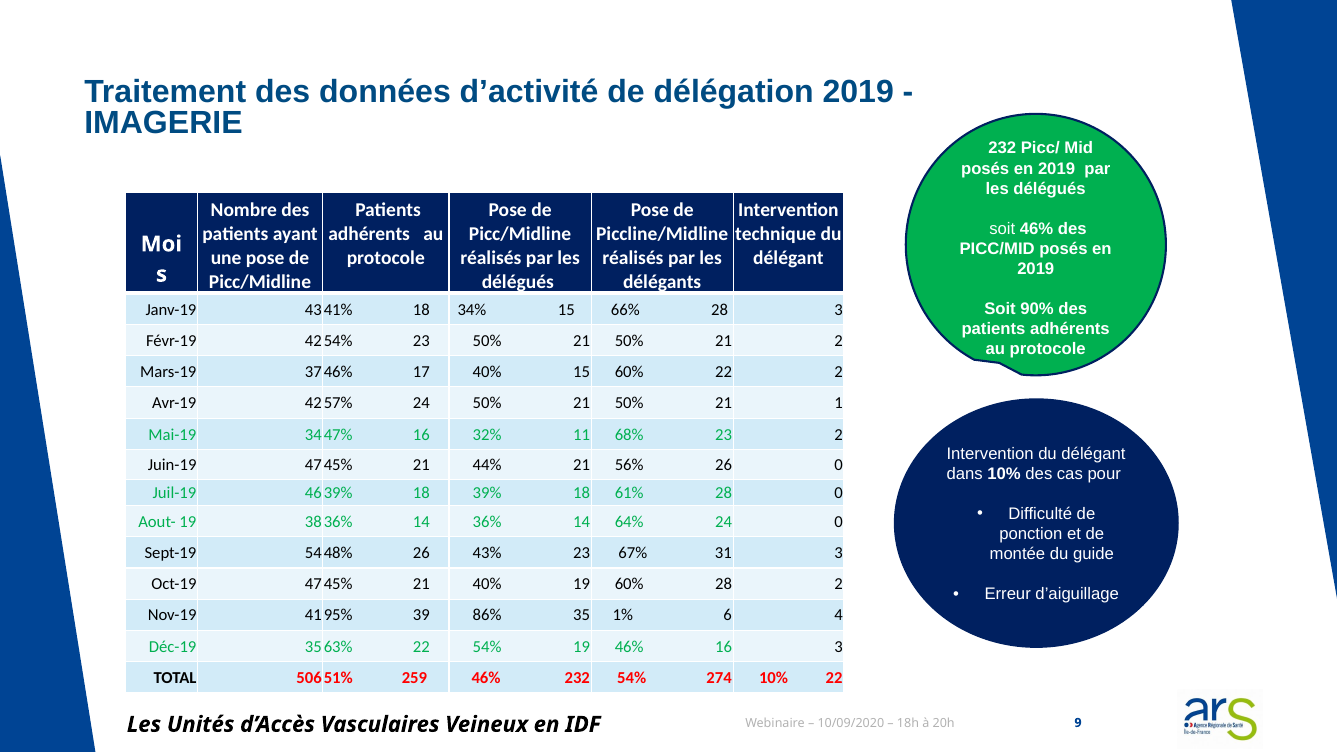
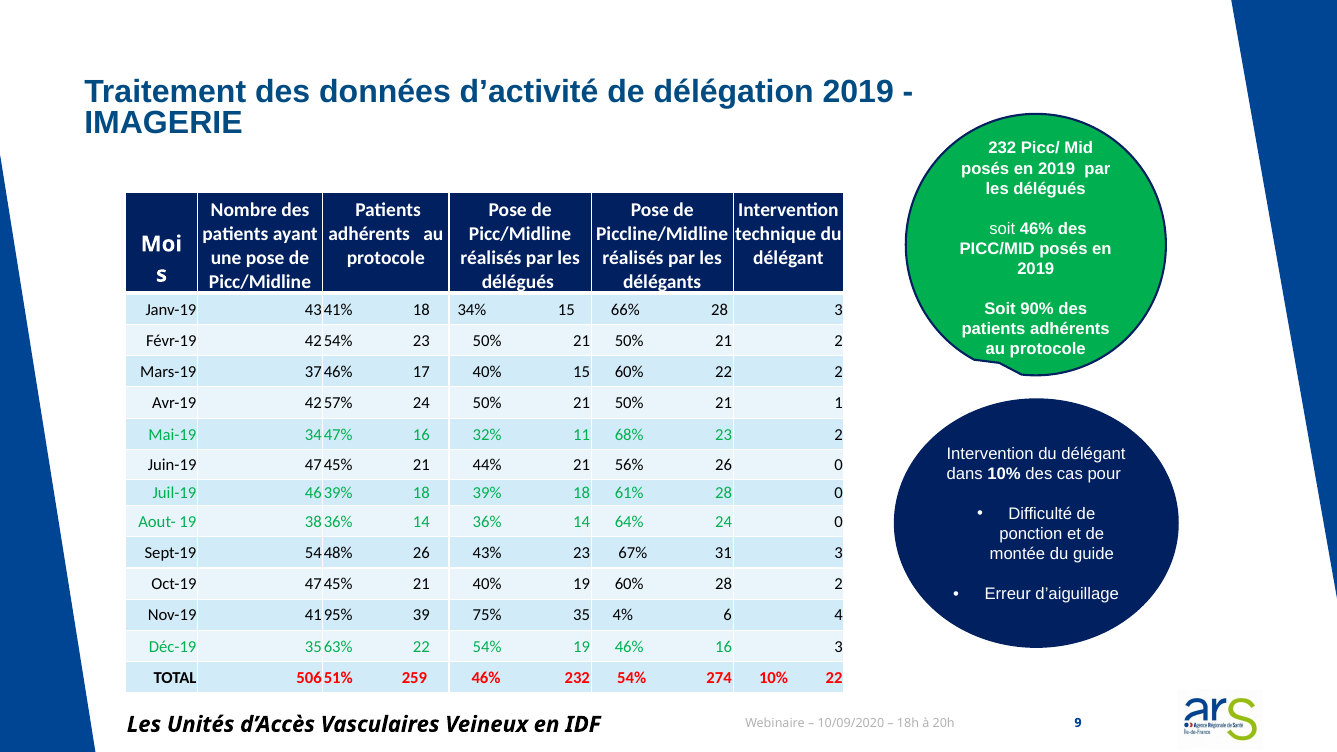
86%: 86% -> 75%
1%: 1% -> 4%
